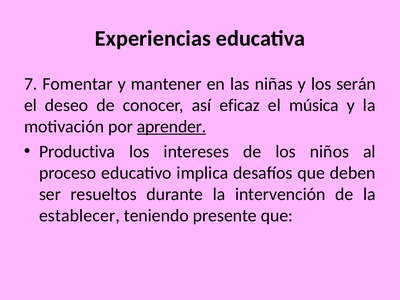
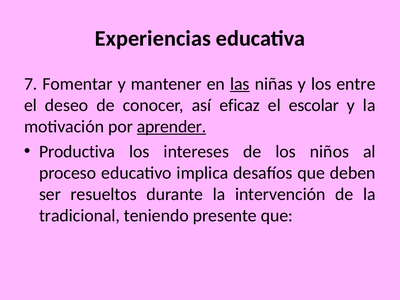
las underline: none -> present
serán: serán -> entre
música: música -> escolar
establecer: establecer -> tradicional
